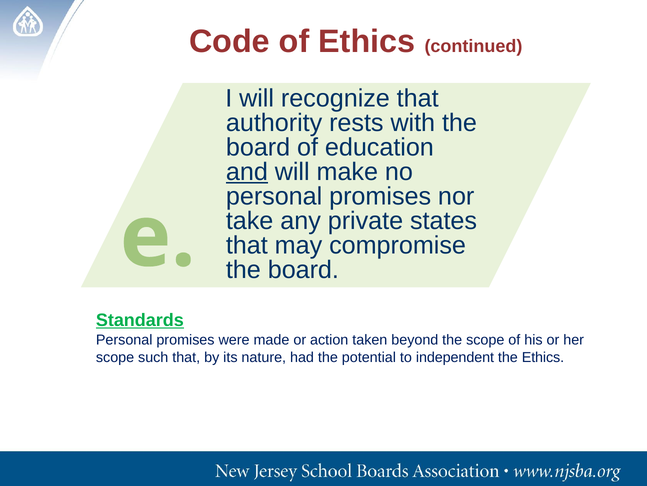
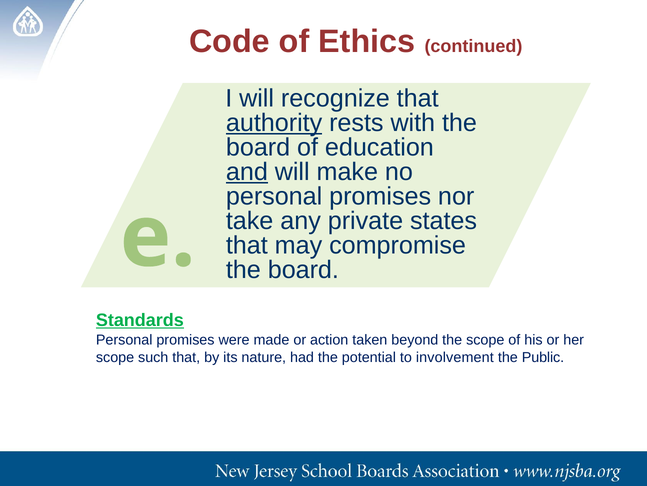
authority underline: none -> present
independent: independent -> involvement
the Ethics: Ethics -> Public
